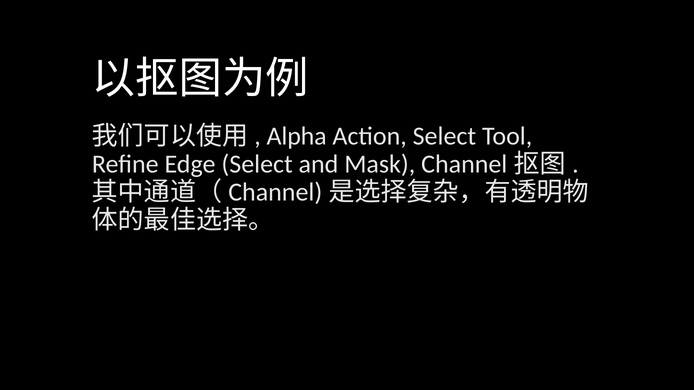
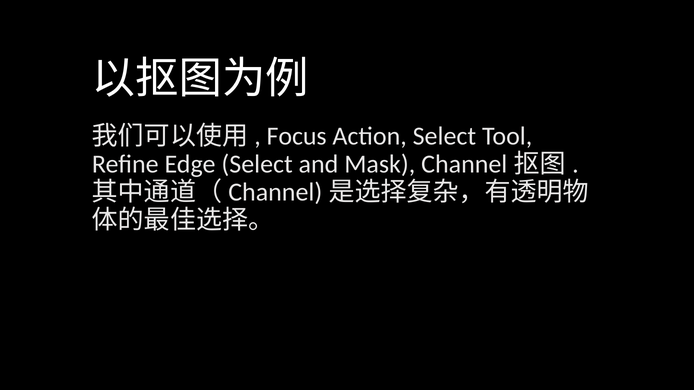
Alpha: Alpha -> Focus
